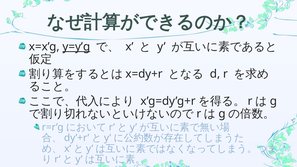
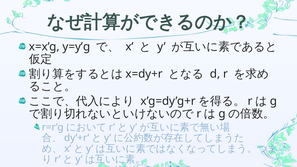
y=y’g underline: present -> none
